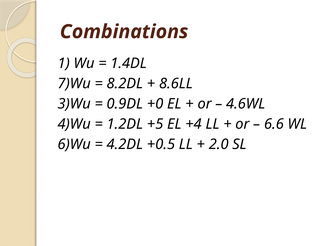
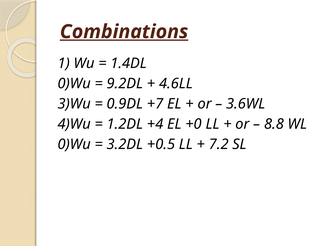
Combinations underline: none -> present
7)Wu at (74, 84): 7)Wu -> 0)Wu
8.2DL: 8.2DL -> 9.2DL
8.6LL: 8.6LL -> 4.6LL
+0: +0 -> +7
4.6WL: 4.6WL -> 3.6WL
+5: +5 -> +4
+4: +4 -> +0
6.6: 6.6 -> 8.8
6)Wu at (74, 144): 6)Wu -> 0)Wu
4.2DL: 4.2DL -> 3.2DL
2.0: 2.0 -> 7.2
